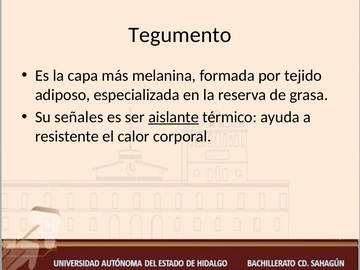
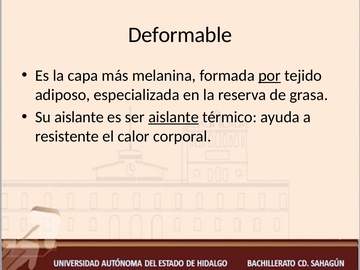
Tegumento: Tegumento -> Deformable
por underline: none -> present
Su señales: señales -> aislante
